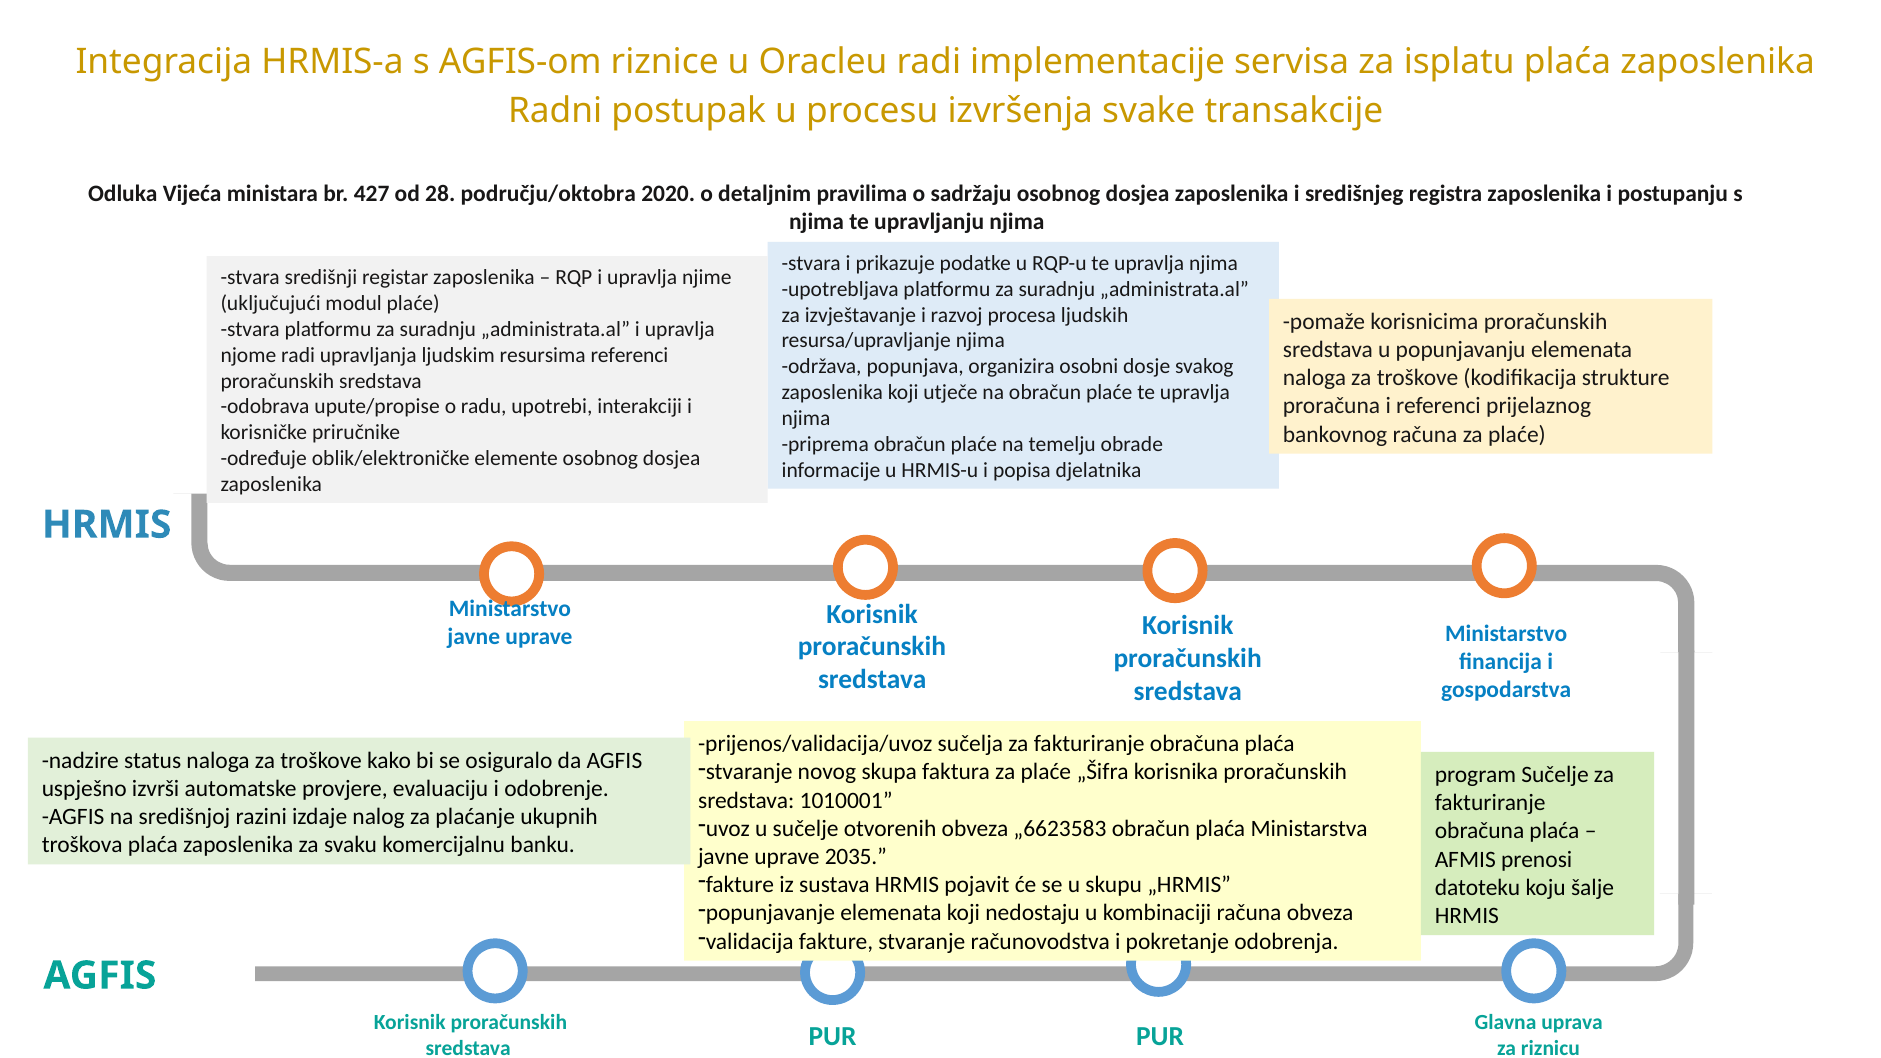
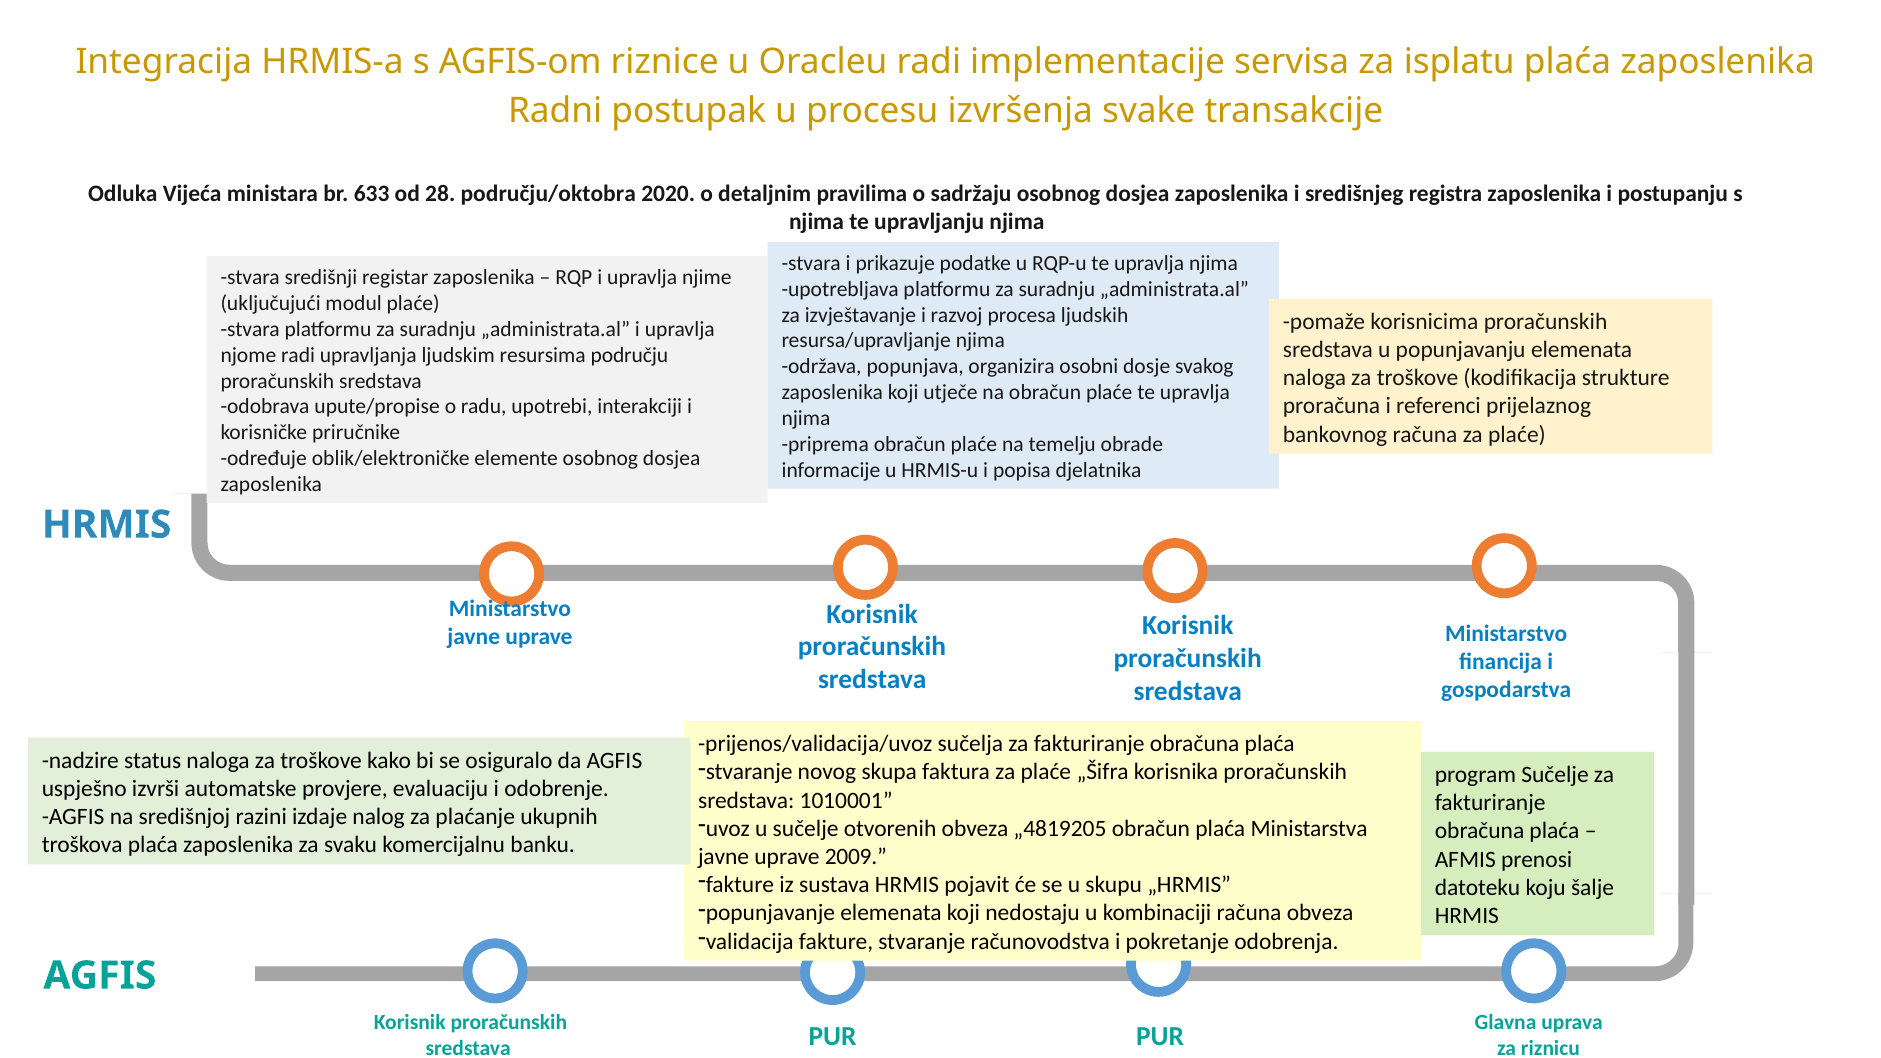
427: 427 -> 633
resursima referenci: referenci -> području
„6623583: „6623583 -> „4819205
2035: 2035 -> 2009
